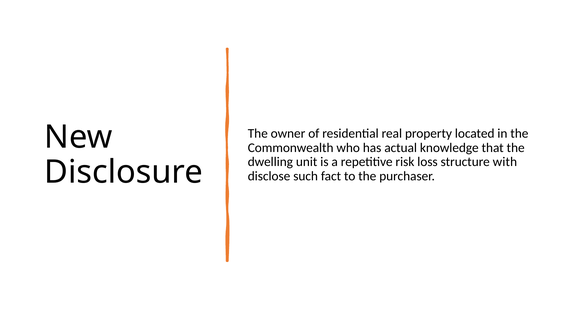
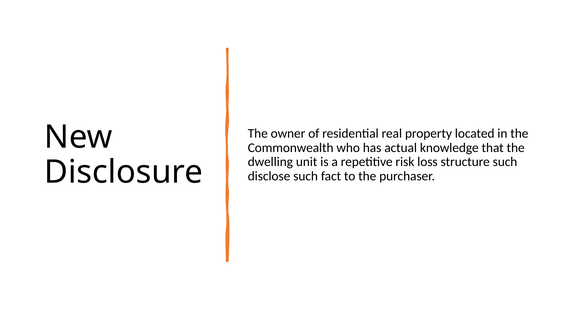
structure with: with -> such
